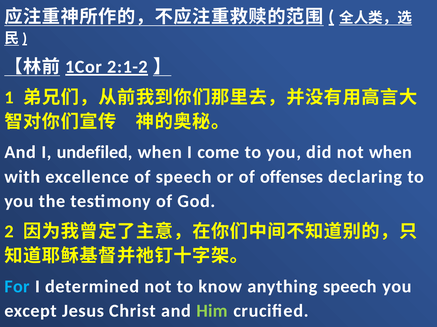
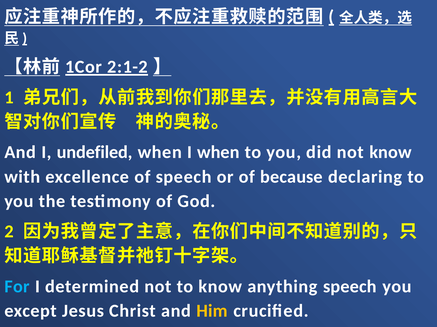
I come: come -> when
not when: when -> know
offenses: offenses -> because
Him colour: light green -> yellow
